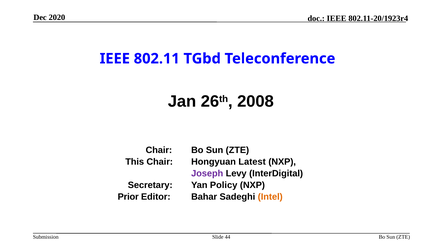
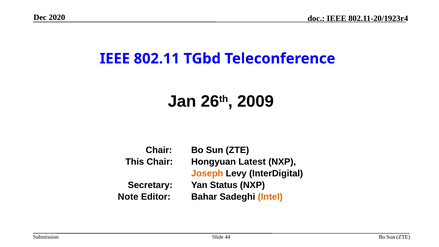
2008: 2008 -> 2009
Joseph colour: purple -> orange
Policy: Policy -> Status
Prior: Prior -> Note
